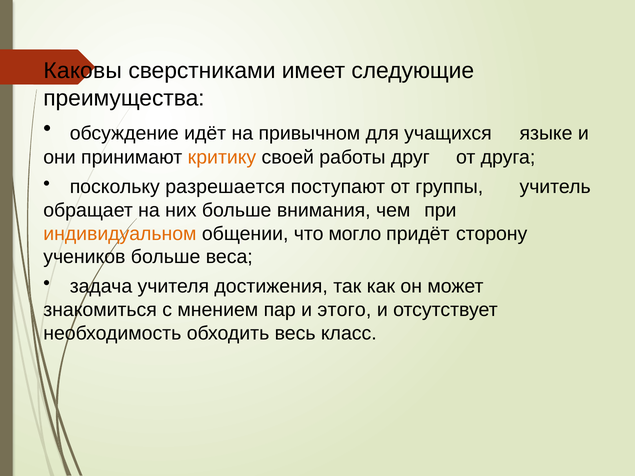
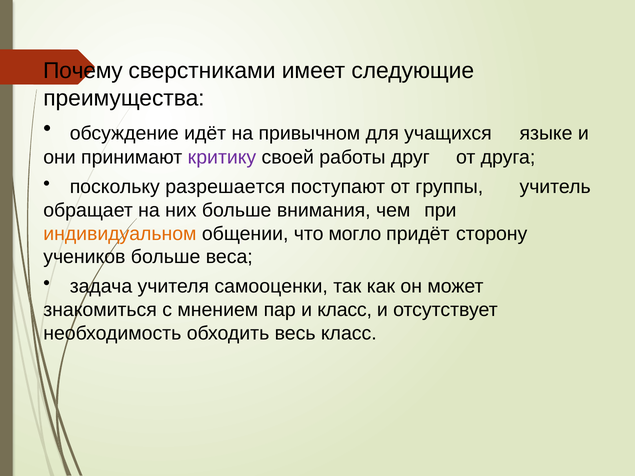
Каковы: Каковы -> Почему
критику colour: orange -> purple
достижения: достижения -> самооценки
и этого: этого -> класс
